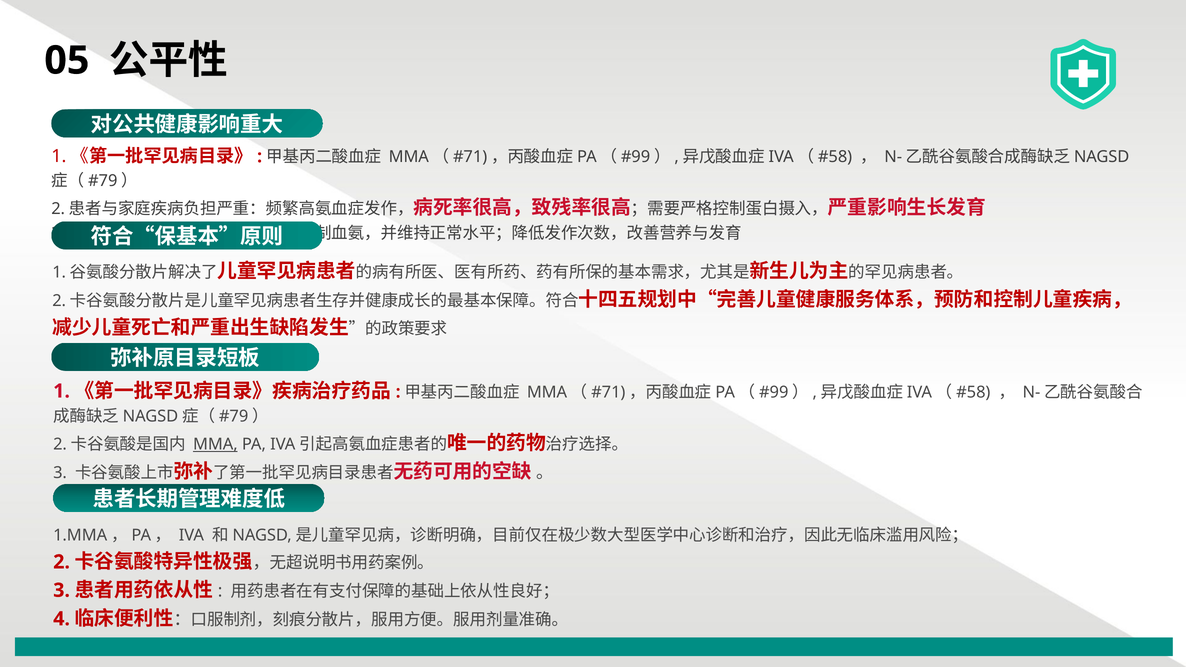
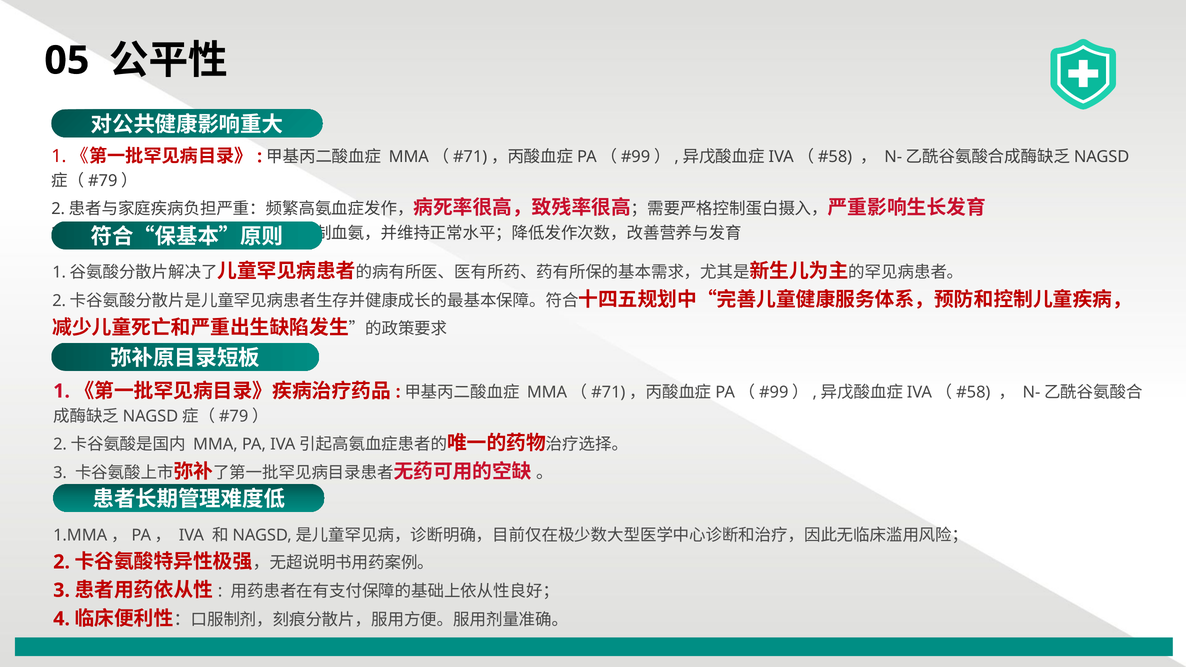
MMA underline: present -> none
